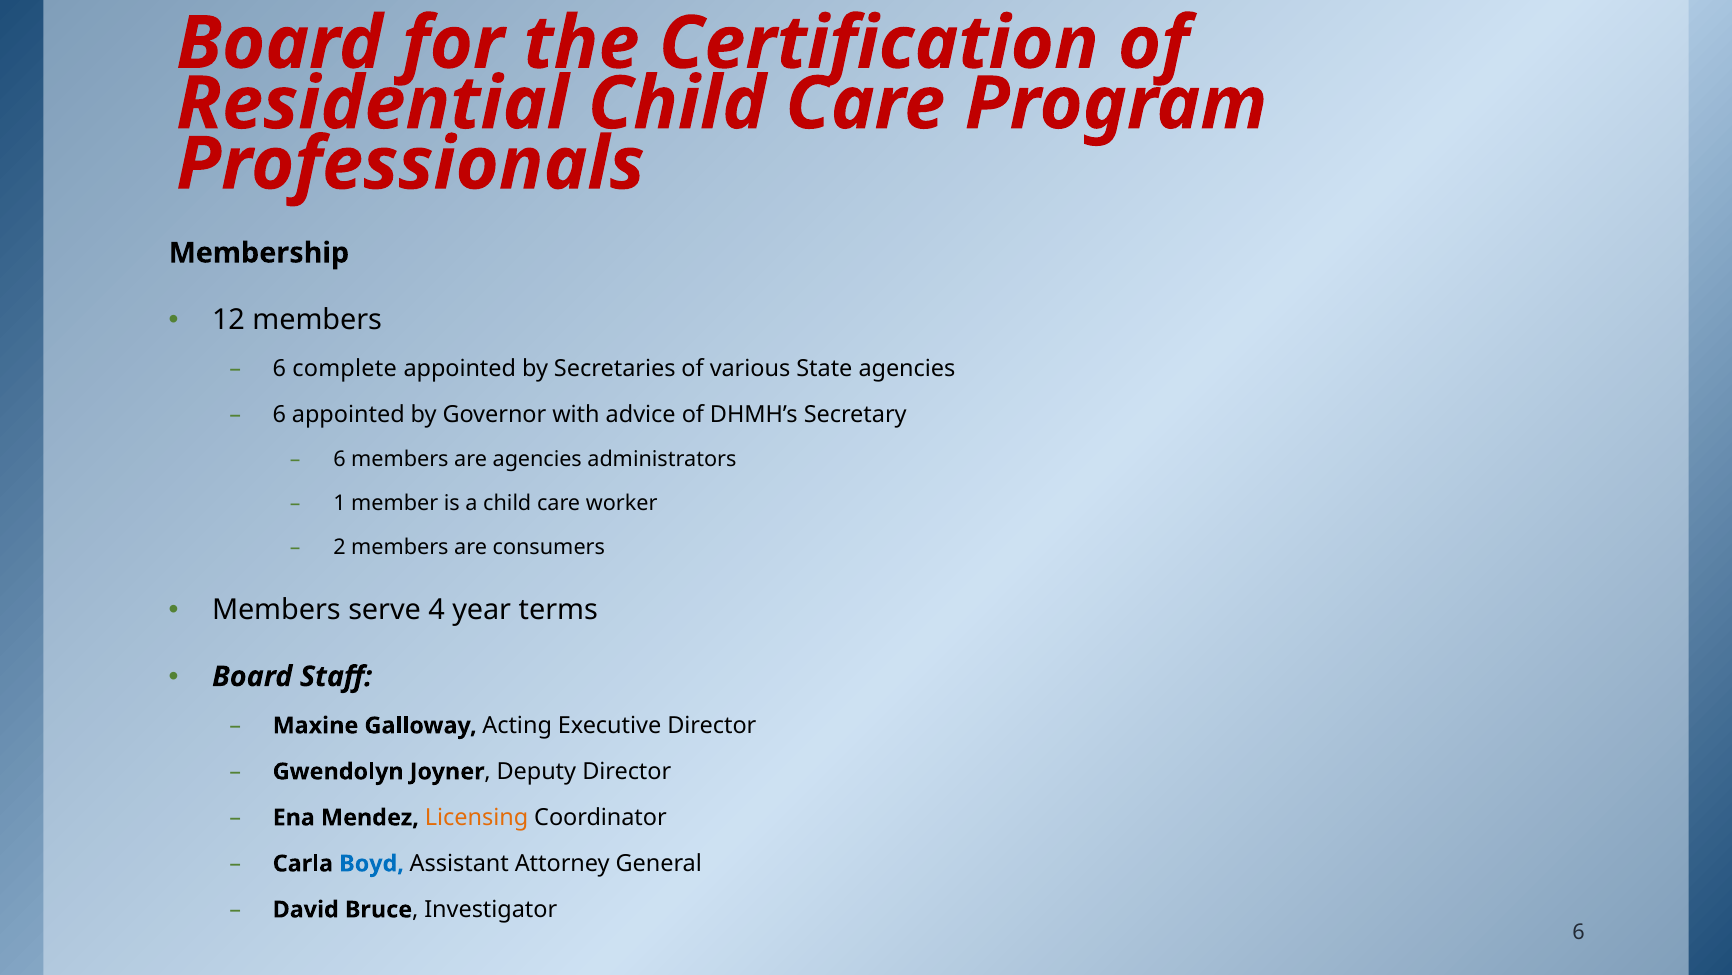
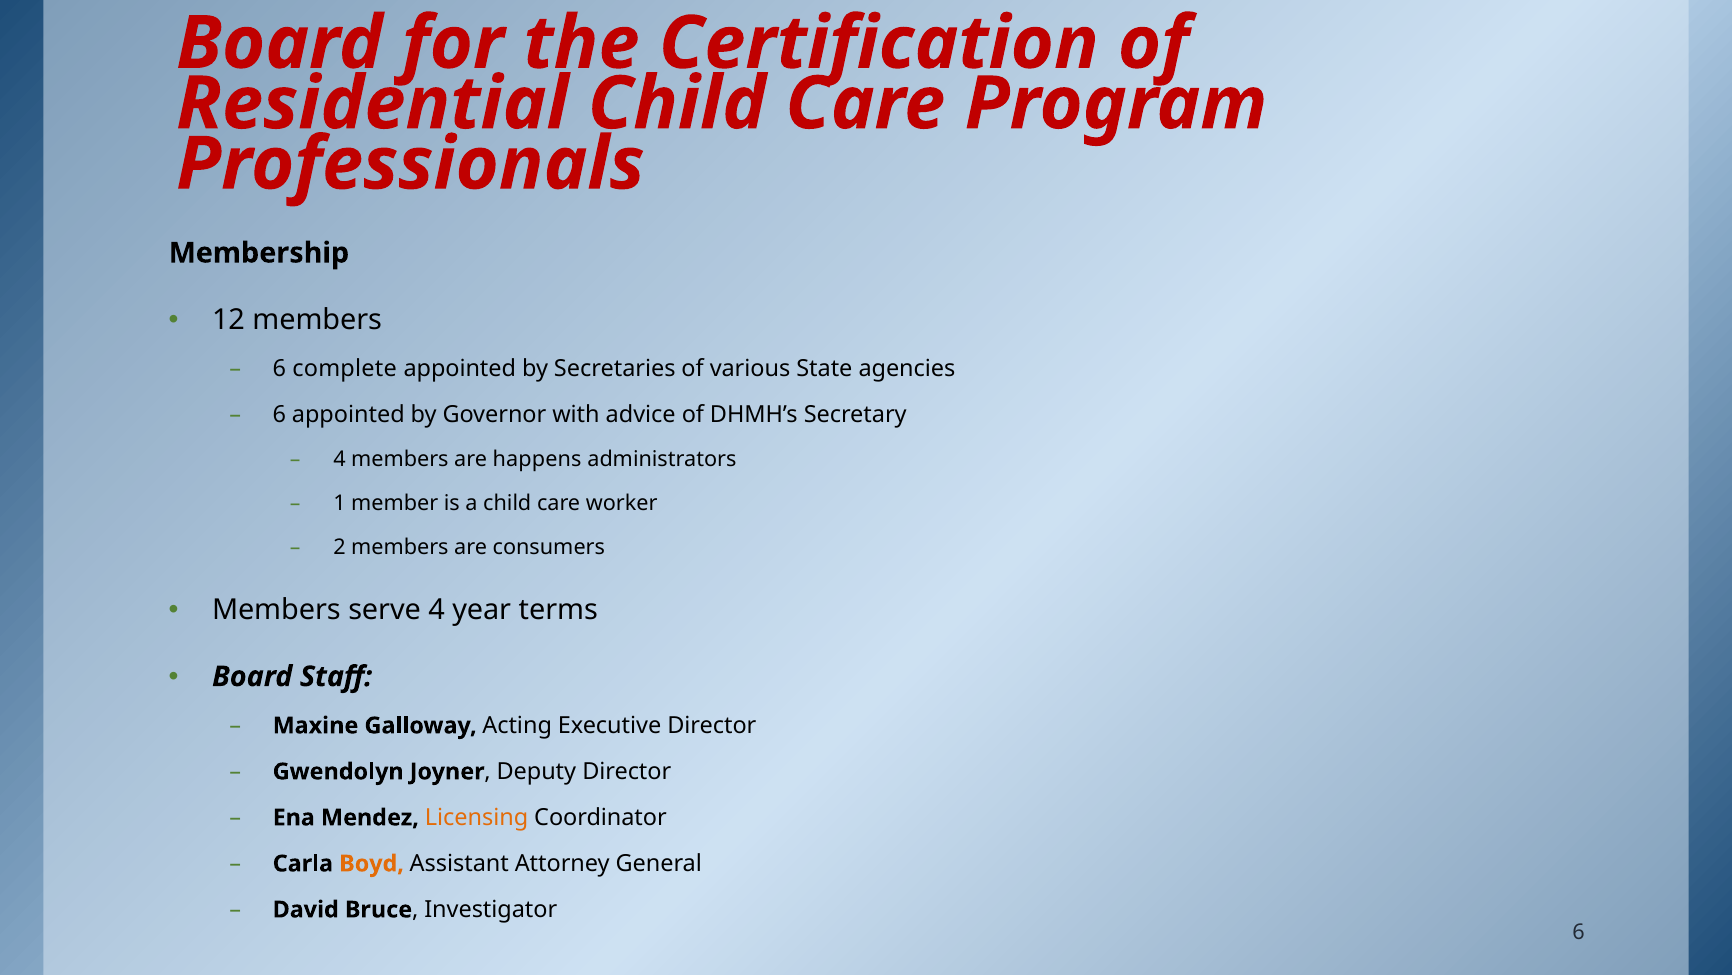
6 at (339, 459): 6 -> 4
are agencies: agencies -> happens
Boyd colour: blue -> orange
